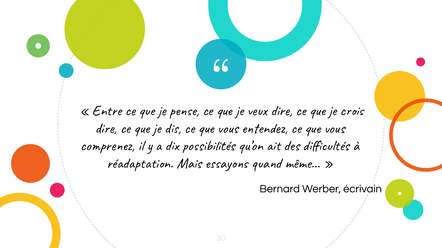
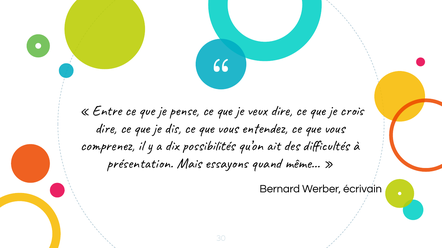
réadaptation: réadaptation -> présentation
